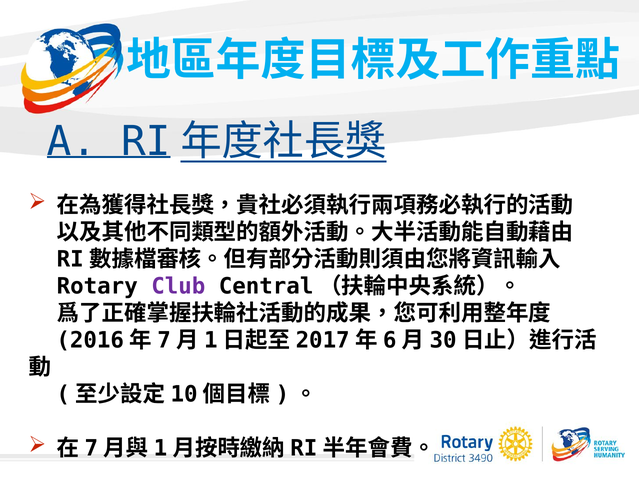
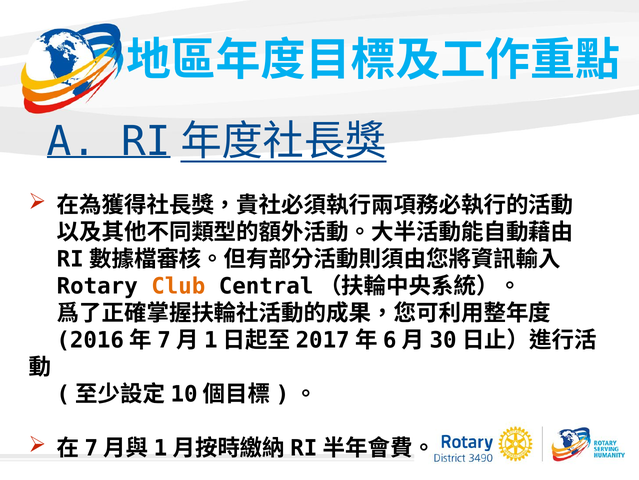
Club colour: purple -> orange
